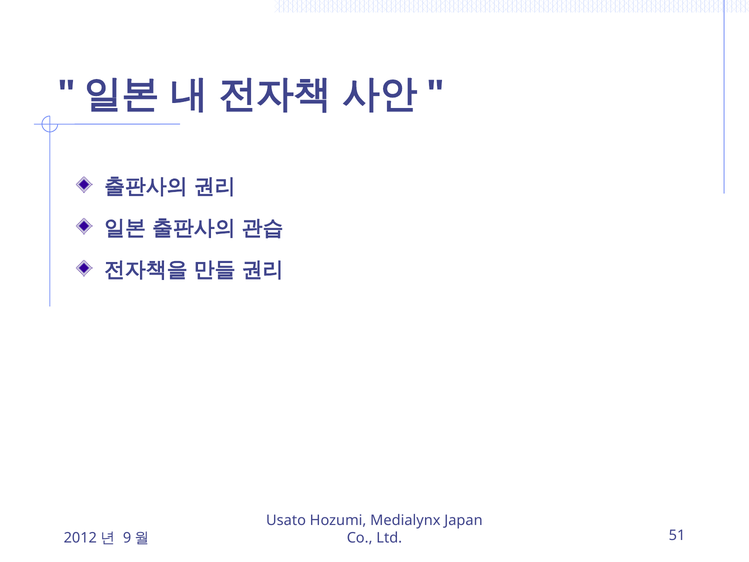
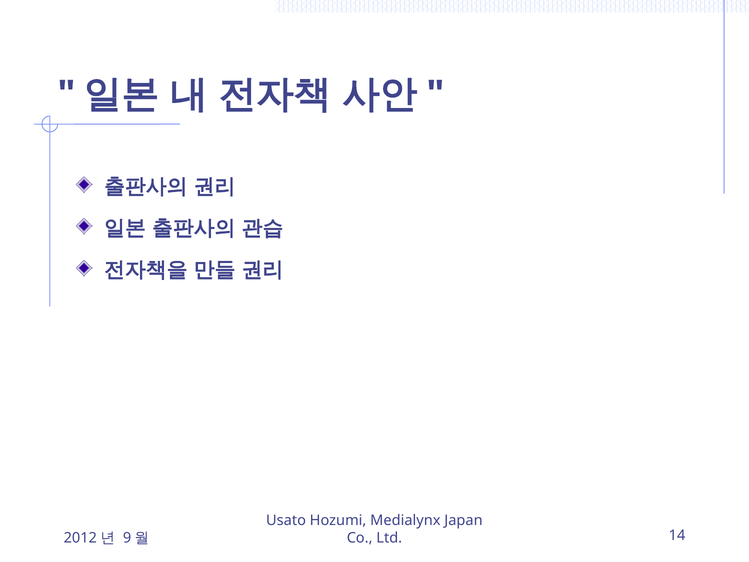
51: 51 -> 14
